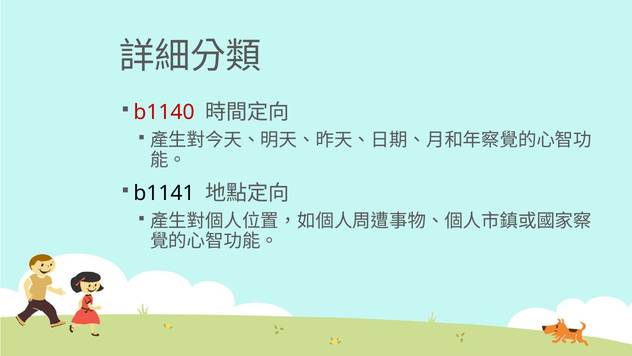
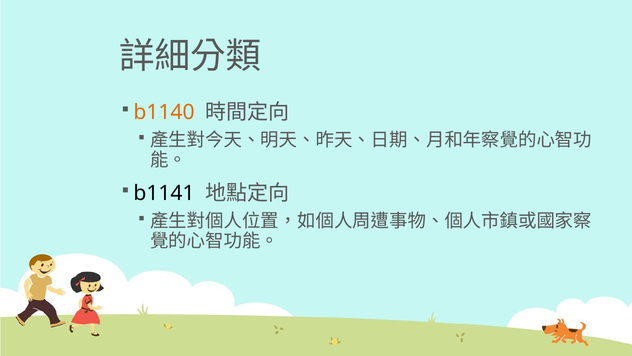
b1140 colour: red -> orange
